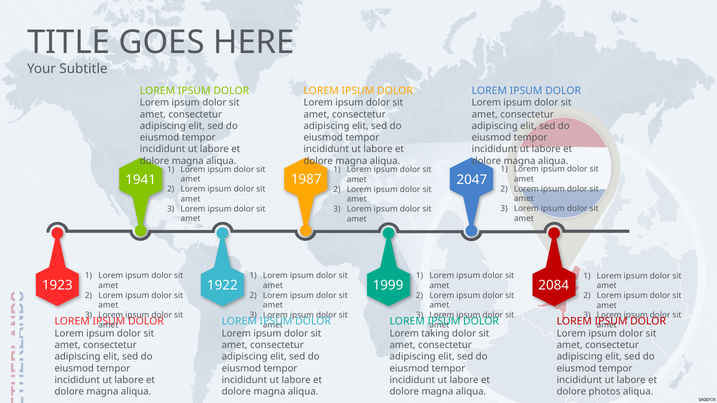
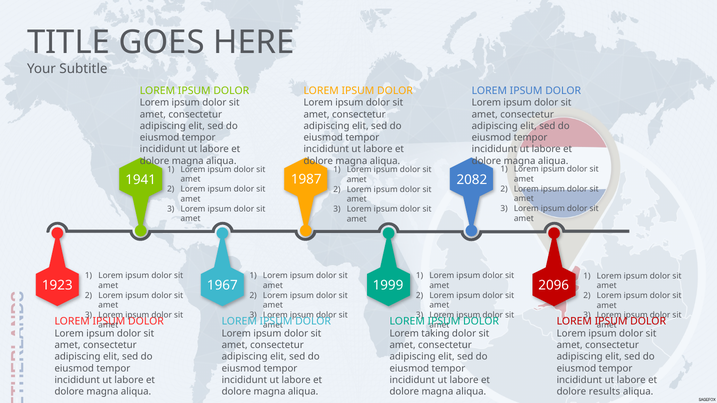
2047: 2047 -> 2082
1922: 1922 -> 1967
2084: 2084 -> 2096
photos: photos -> results
